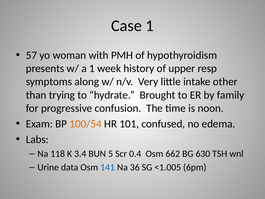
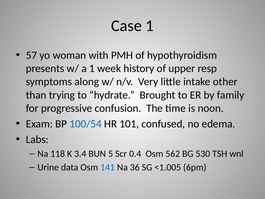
100/54 colour: orange -> blue
662: 662 -> 562
630: 630 -> 530
